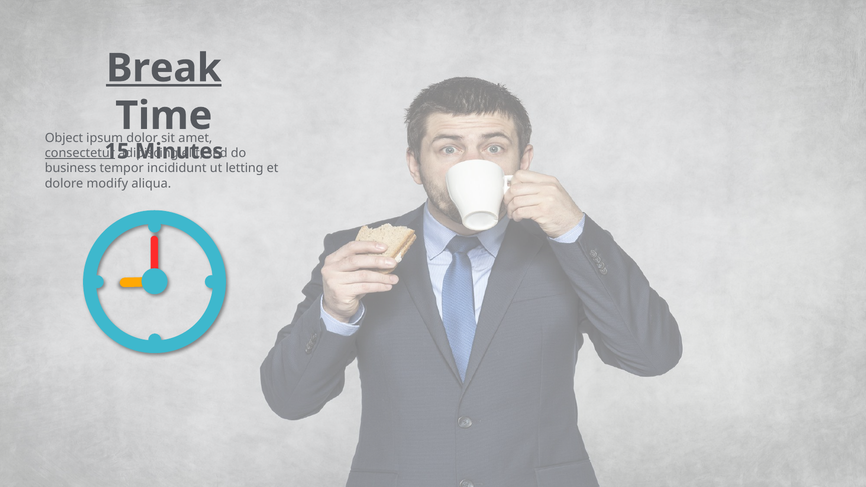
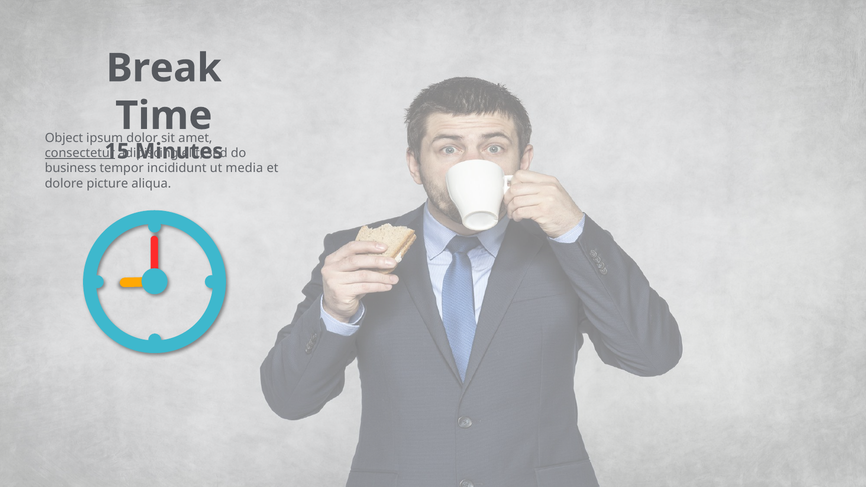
Break underline: present -> none
letting: letting -> media
modify: modify -> picture
